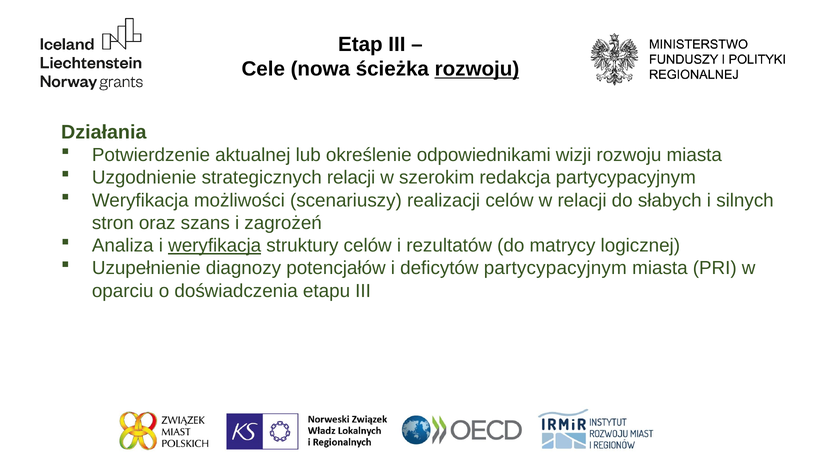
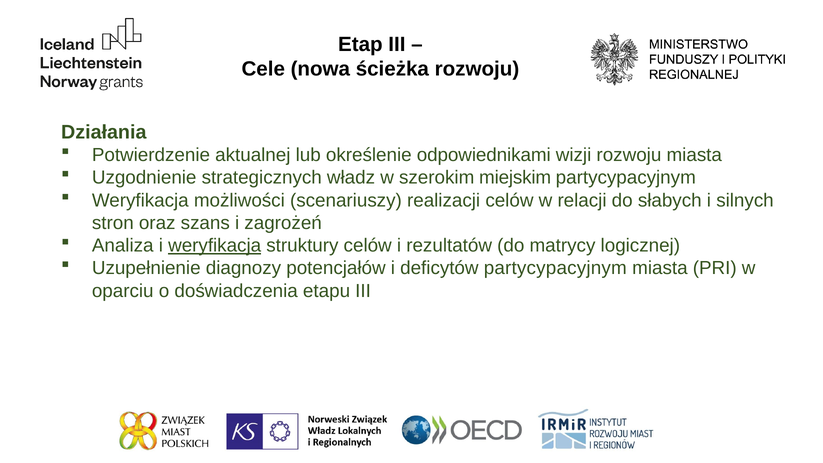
rozwoju at (477, 69) underline: present -> none
strategicznych relacji: relacji -> władz
redakcja: redakcja -> miejskim
